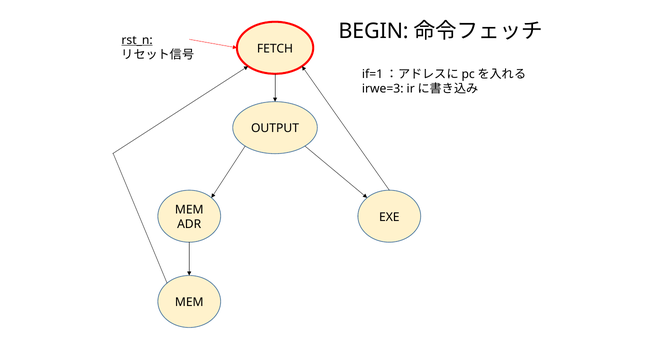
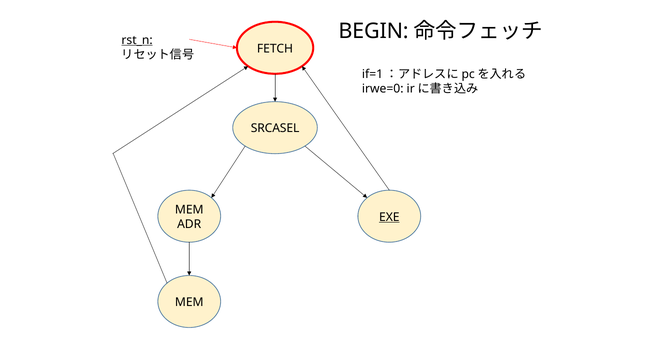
irwe=3: irwe=3 -> irwe=0
OUTPUT: OUTPUT -> SRCASEL
EXE underline: none -> present
